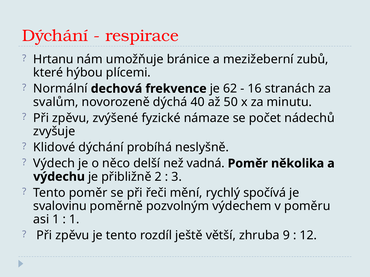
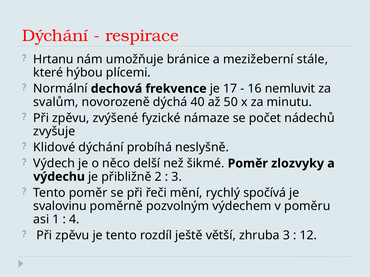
zubů: zubů -> stále
62: 62 -> 17
stranách: stranách -> nemluvit
vadná: vadná -> šikmé
několika: několika -> zlozvyky
1 at (74, 220): 1 -> 4
zhruba 9: 9 -> 3
